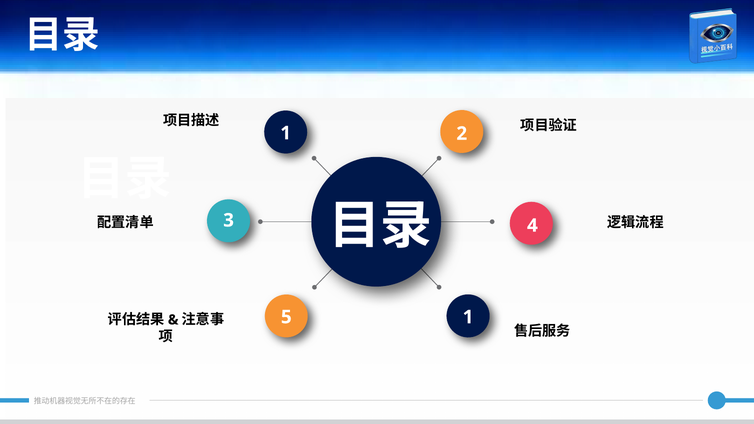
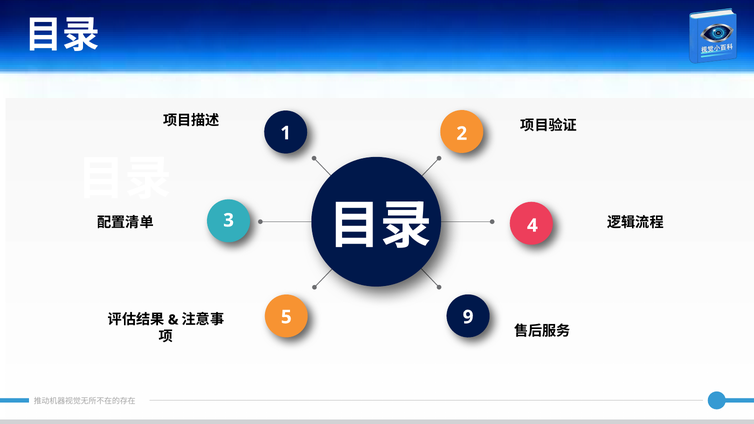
5 1: 1 -> 9
